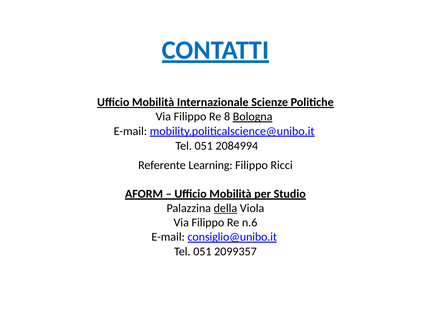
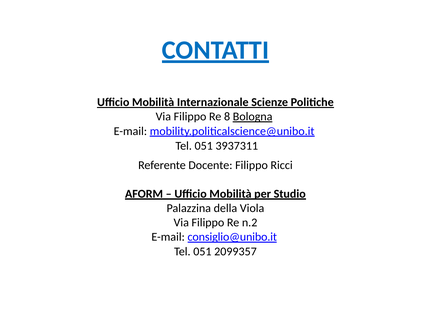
2084994: 2084994 -> 3937311
Learning: Learning -> Docente
della underline: present -> none
n.6: n.6 -> n.2
